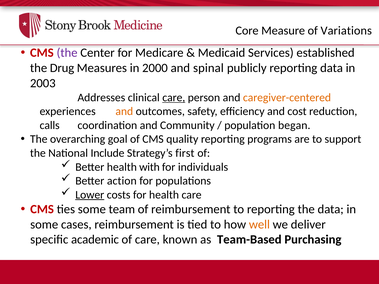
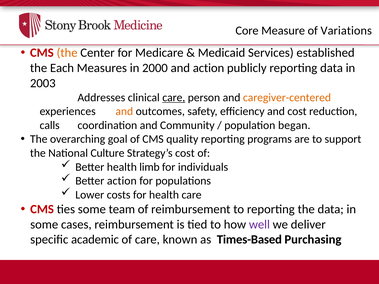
the at (67, 53) colour: purple -> orange
Drug: Drug -> Each
and spinal: spinal -> action
Include: Include -> Culture
Strategy’s first: first -> cost
with: with -> limb
Lower underline: present -> none
well colour: orange -> purple
Team-Based: Team-Based -> Times-Based
